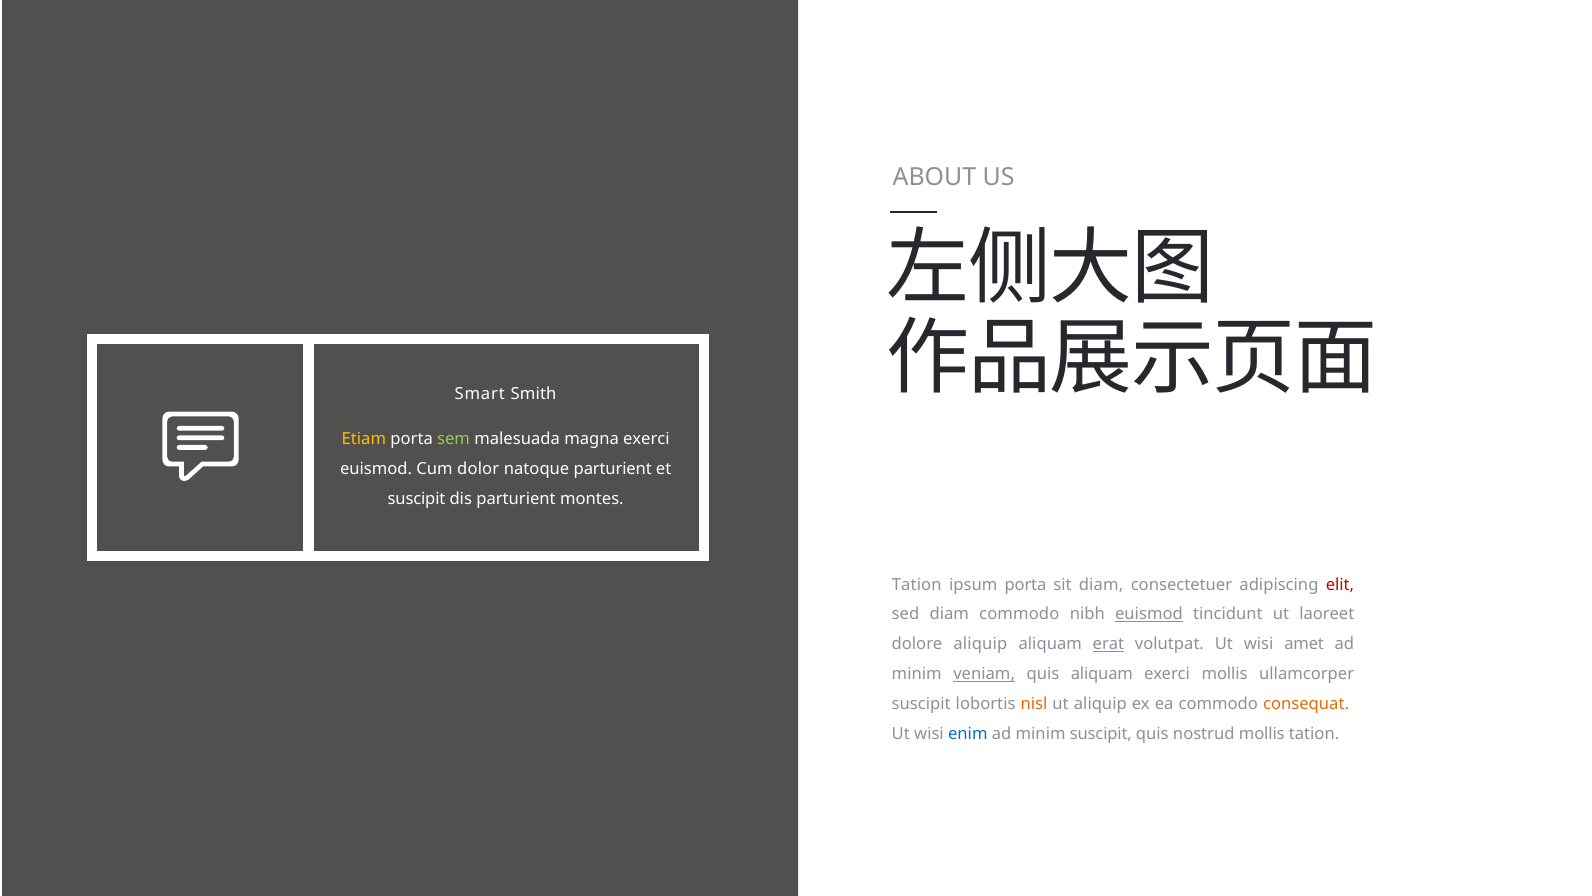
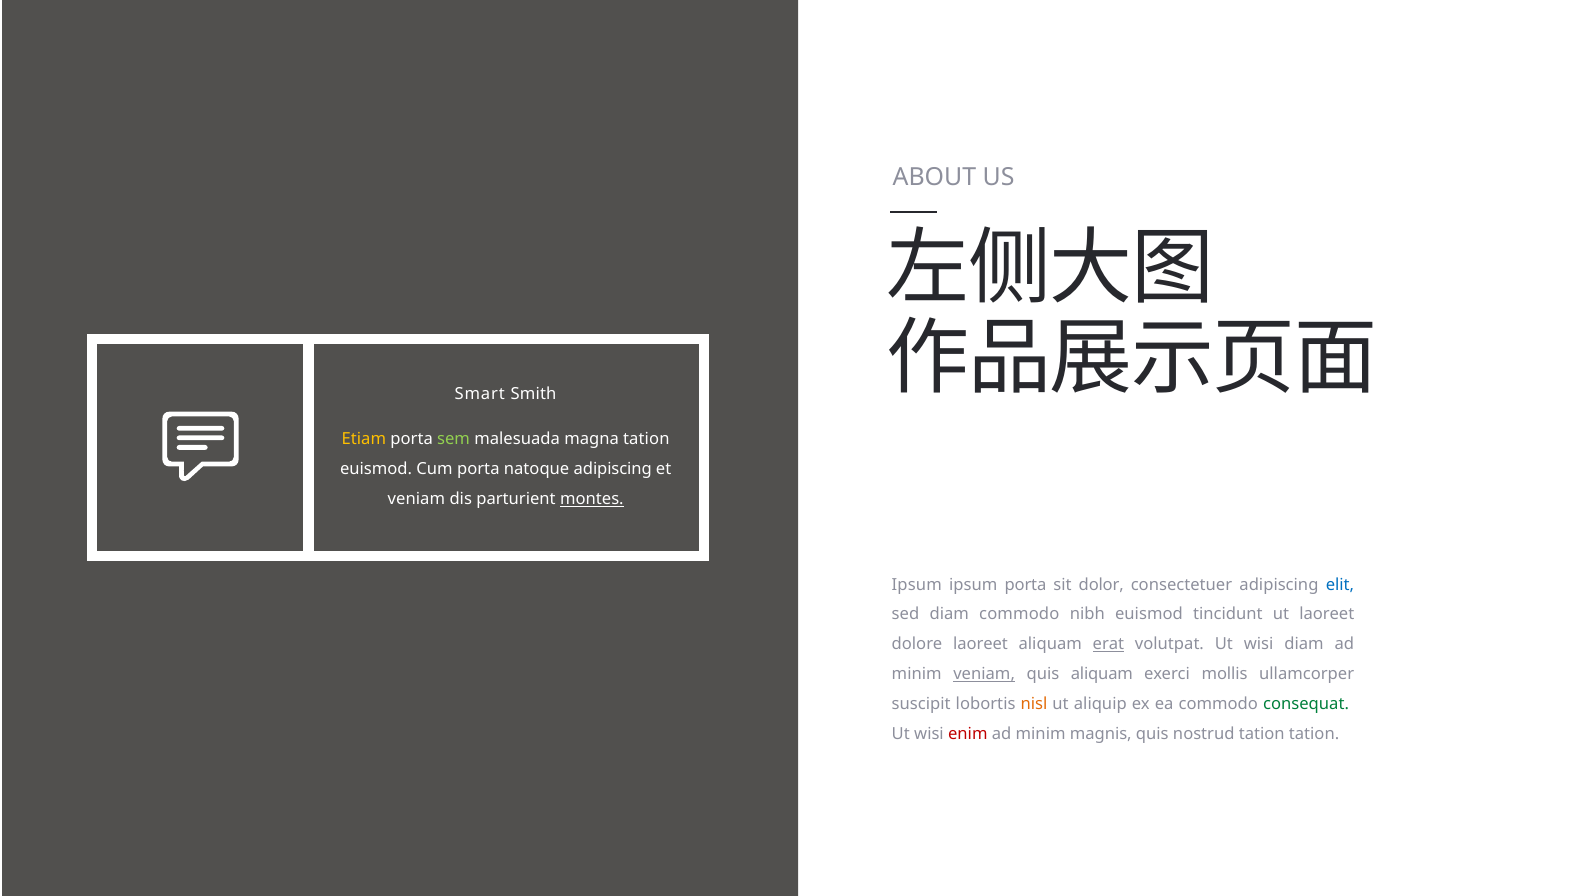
magna exerci: exerci -> tation
Cum dolor: dolor -> porta
natoque parturient: parturient -> adipiscing
suscipit at (417, 499): suscipit -> veniam
montes underline: none -> present
Tation at (917, 584): Tation -> Ipsum
sit diam: diam -> dolor
elit colour: red -> blue
euismod at (1149, 614) underline: present -> none
dolore aliquip: aliquip -> laoreet
wisi amet: amet -> diam
consequat colour: orange -> green
enim colour: blue -> red
minim suscipit: suscipit -> magnis
nostrud mollis: mollis -> tation
